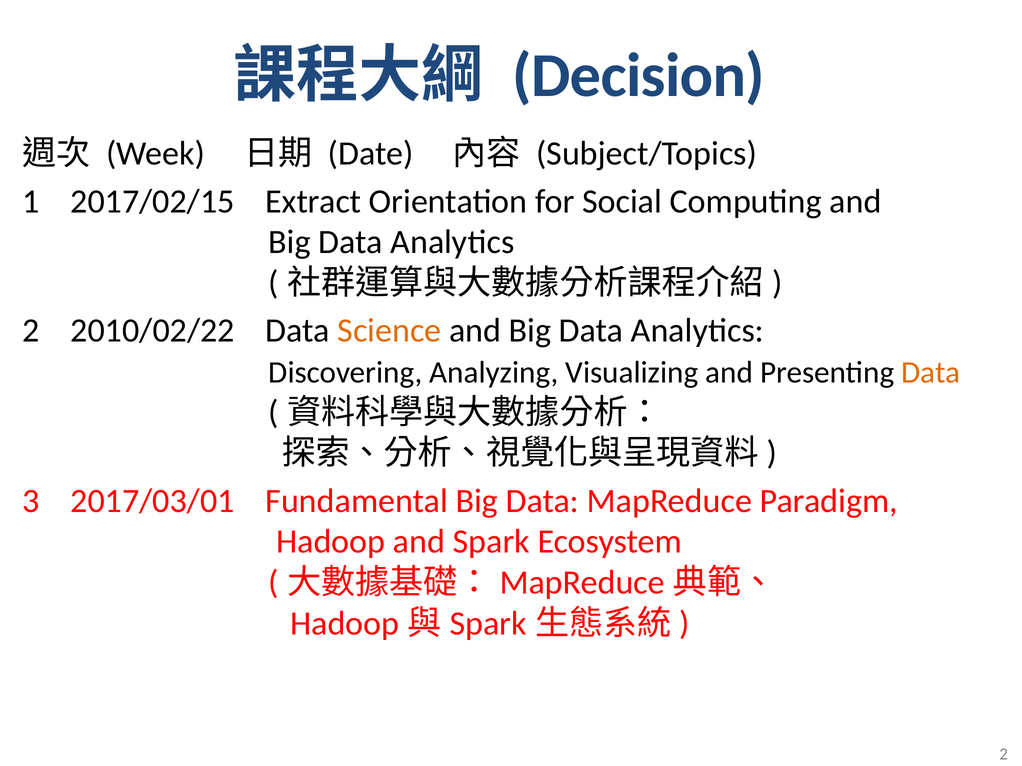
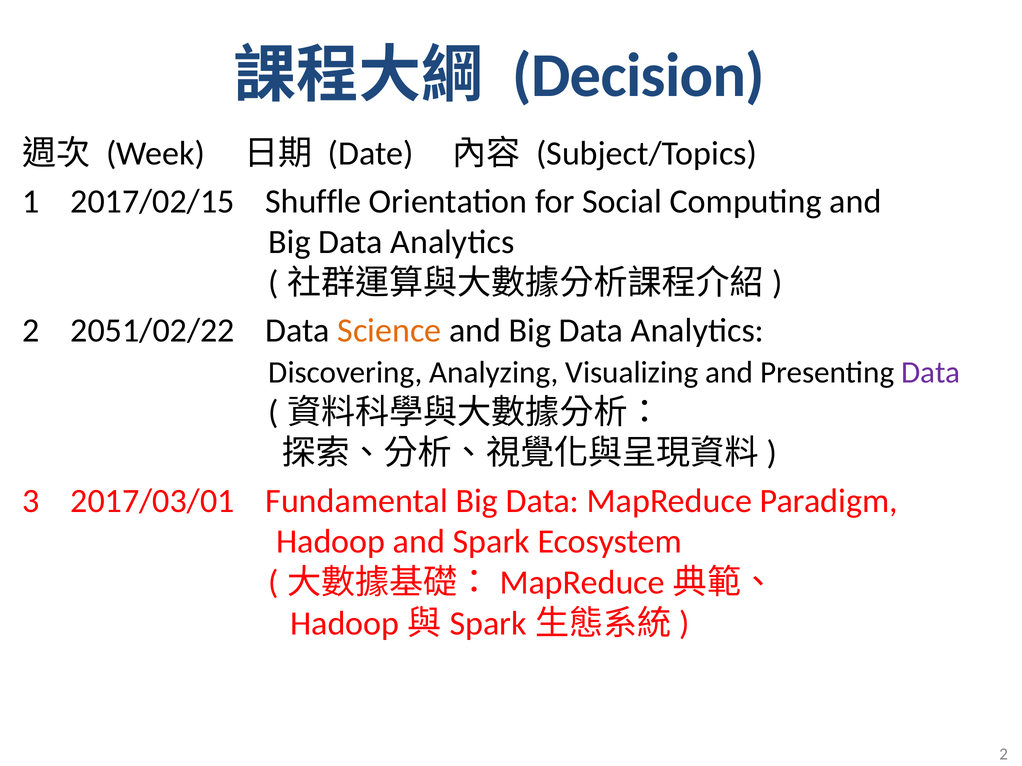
Extract: Extract -> Shuffle
2010/02/22: 2010/02/22 -> 2051/02/22
Data at (931, 373) colour: orange -> purple
